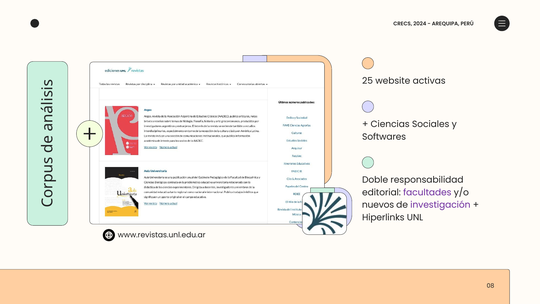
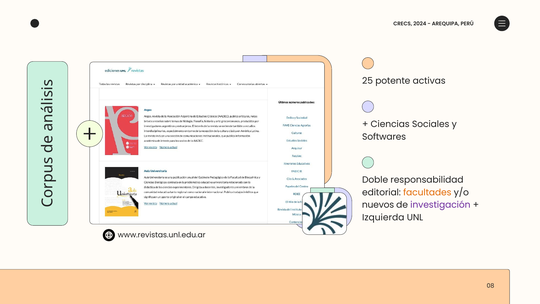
website: website -> potente
facultades colour: purple -> orange
Hiperlinks: Hiperlinks -> Izquierda
